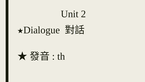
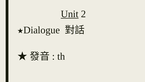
Unit underline: none -> present
